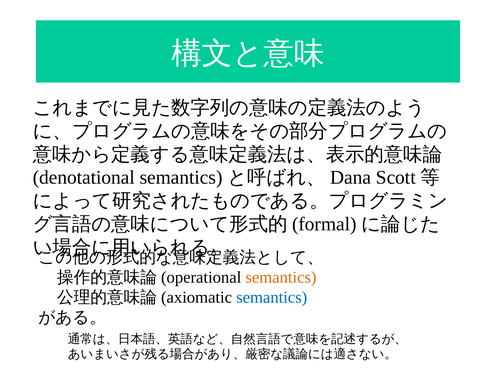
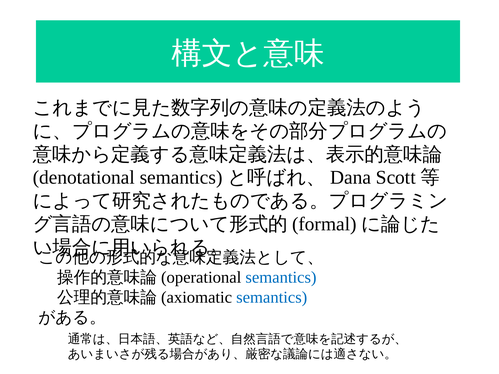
semantics at (281, 278) colour: orange -> blue
